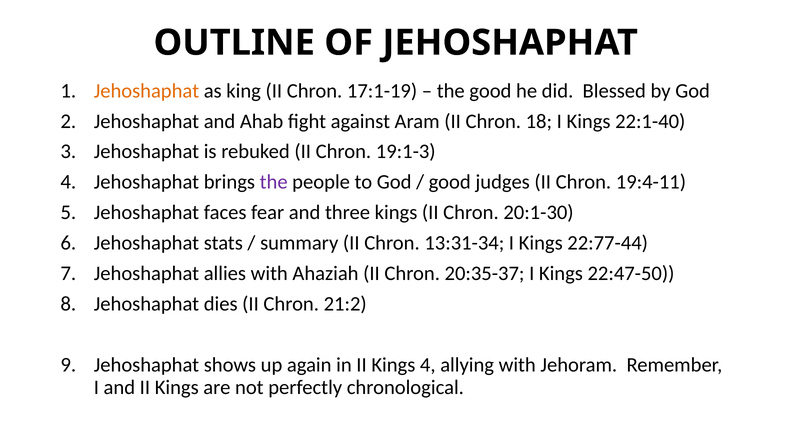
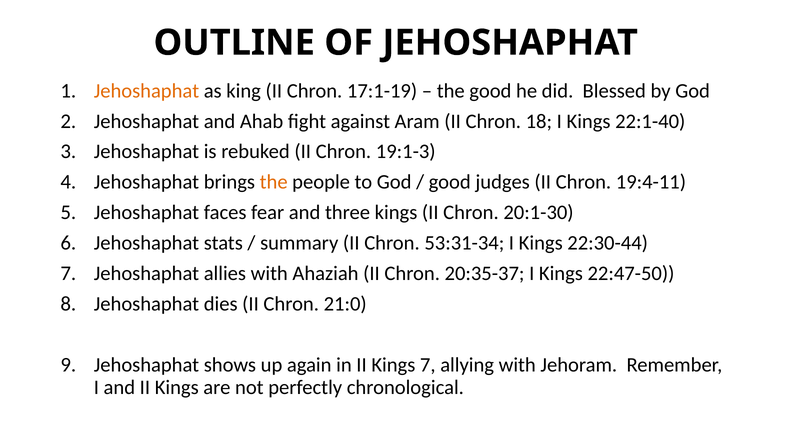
the at (274, 182) colour: purple -> orange
13:31-34: 13:31-34 -> 53:31-34
22:77-44: 22:77-44 -> 22:30-44
21:2: 21:2 -> 21:0
Kings 4: 4 -> 7
